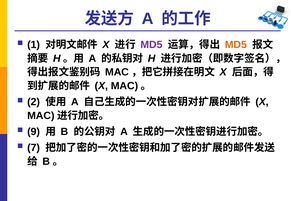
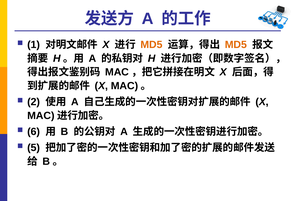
MD5 at (151, 45) colour: purple -> orange
9: 9 -> 6
7: 7 -> 5
